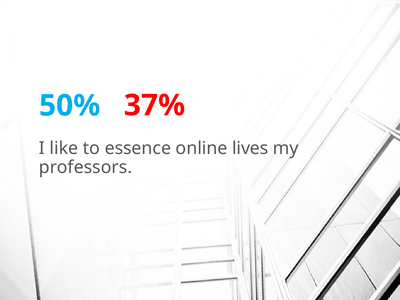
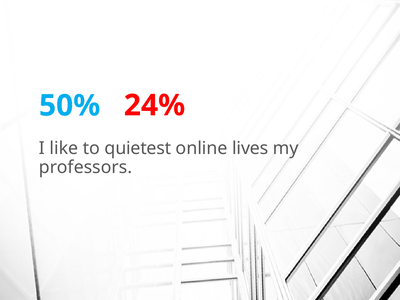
37%: 37% -> 24%
essence: essence -> quietest
